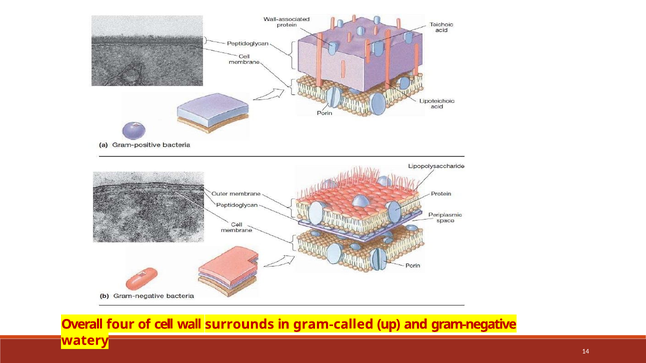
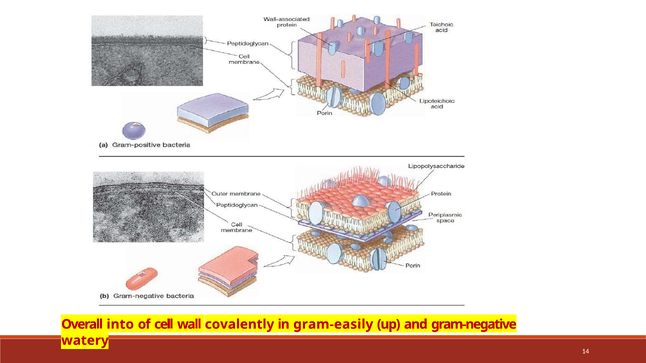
four: four -> into
surrounds: surrounds -> covalently
gram-called: gram-called -> gram-easily
